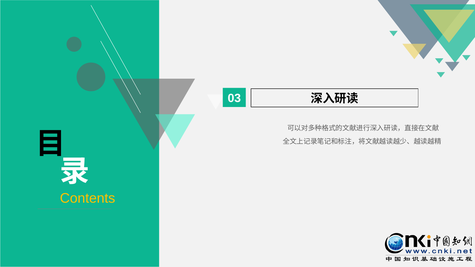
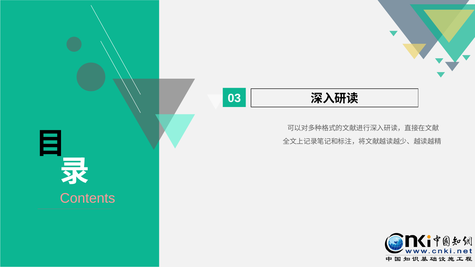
Contents colour: yellow -> pink
